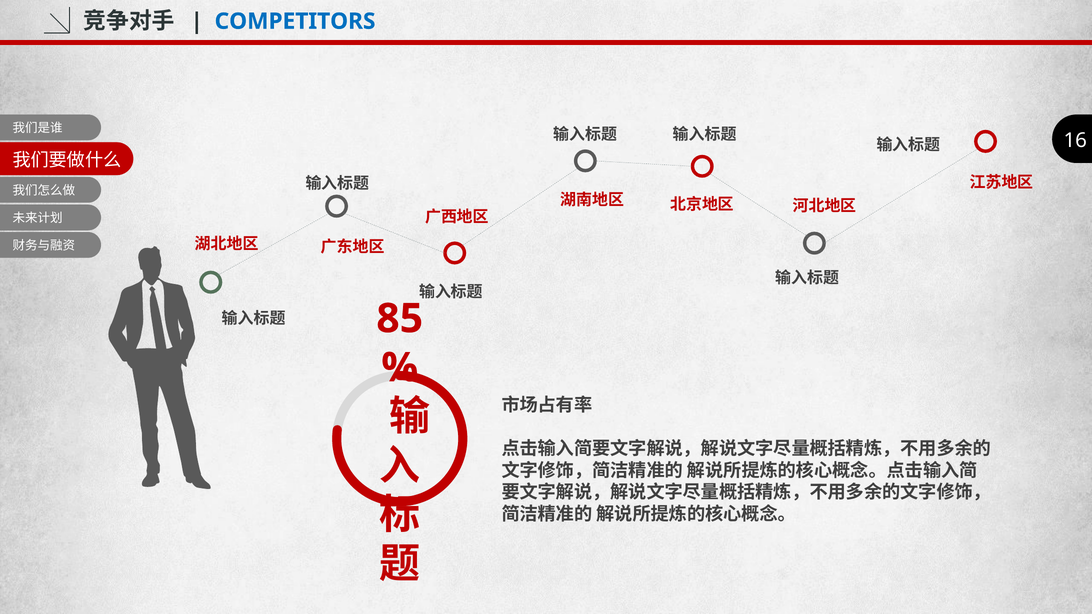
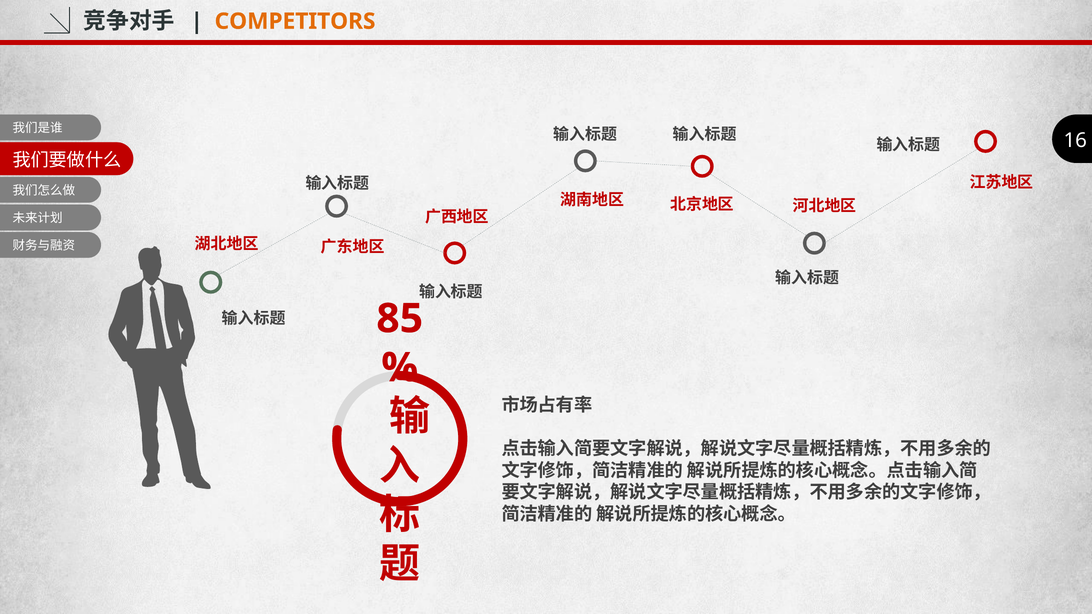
COMPETITORS colour: blue -> orange
